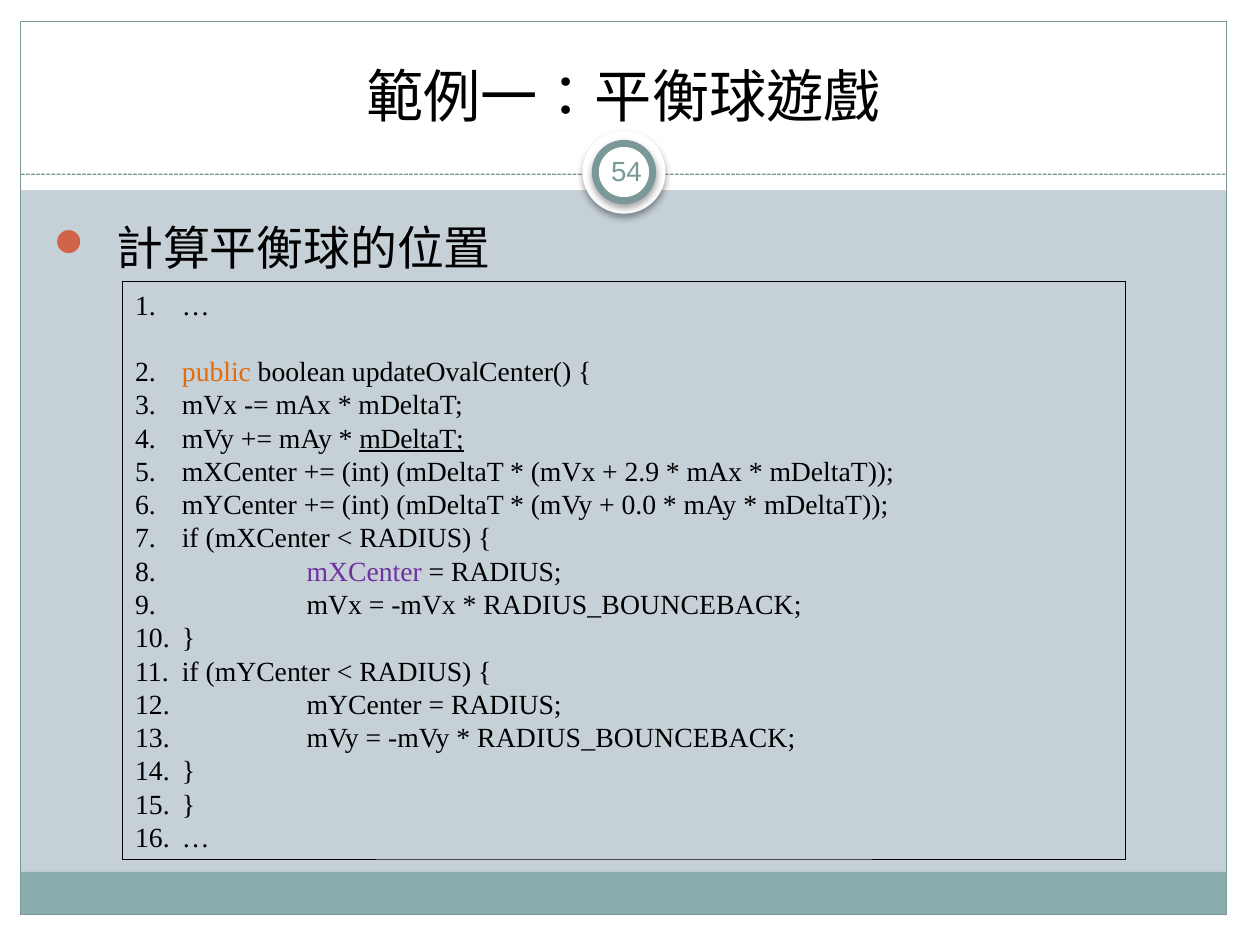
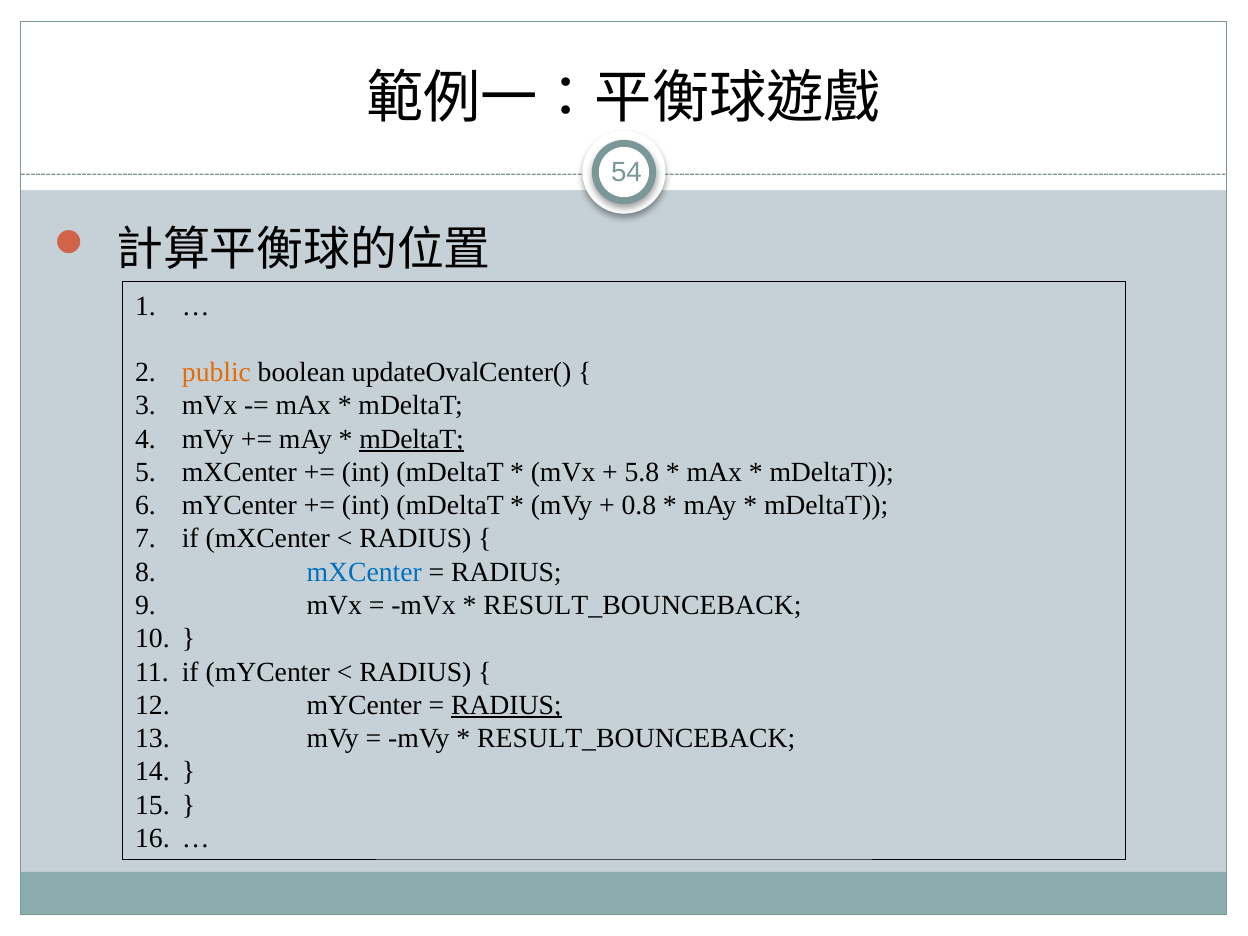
2.9: 2.9 -> 5.8
0.0: 0.0 -> 0.8
mXCenter at (364, 572) colour: purple -> blue
RADIUS_BOUNCEBACK at (642, 605): RADIUS_BOUNCEBACK -> RESULT_BOUNCEBACK
RADIUS at (506, 705) underline: none -> present
RADIUS_BOUNCEBACK at (636, 738): RADIUS_BOUNCEBACK -> RESULT_BOUNCEBACK
